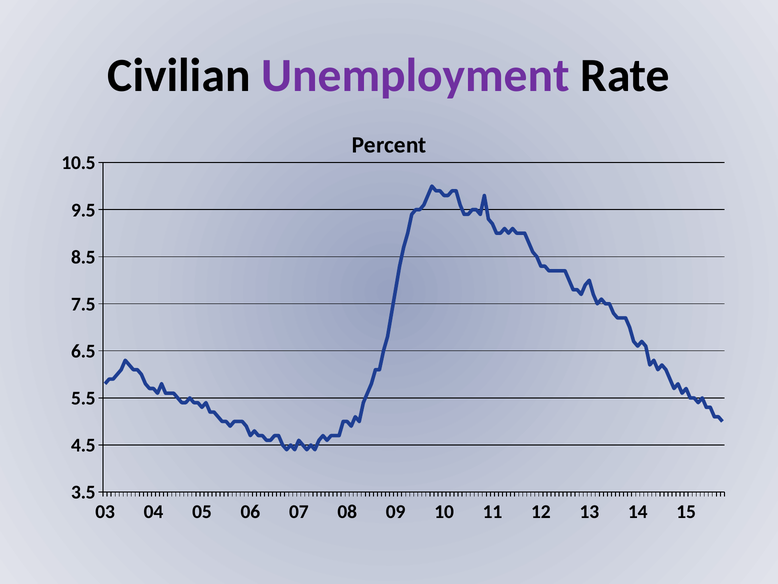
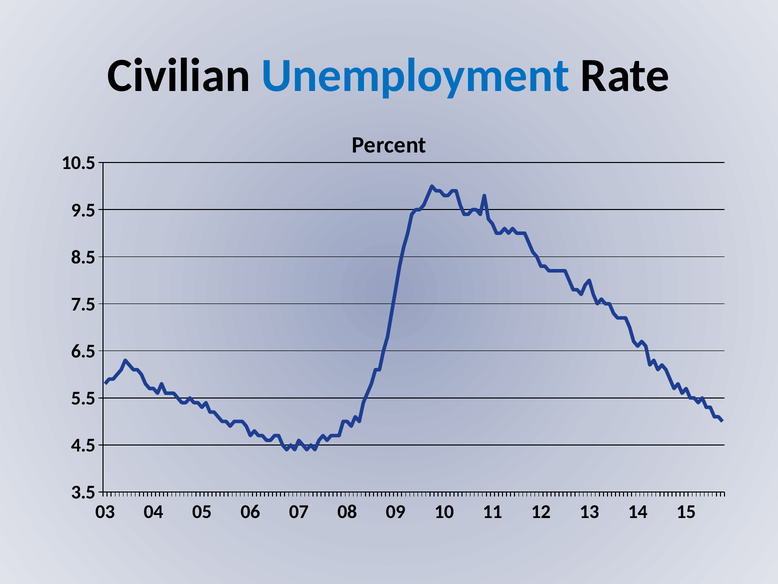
Unemployment colour: purple -> blue
